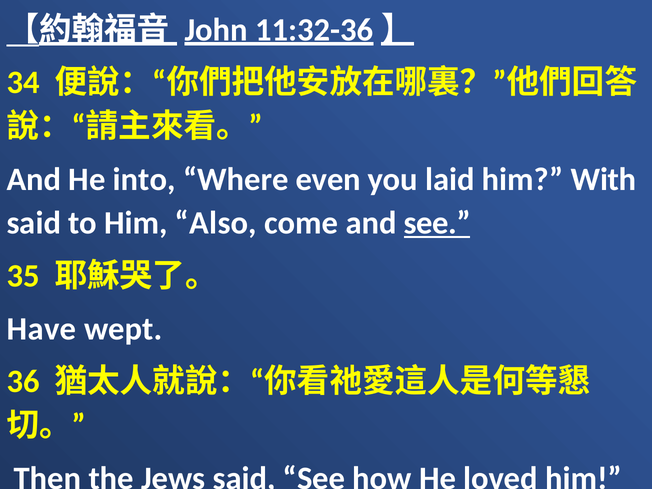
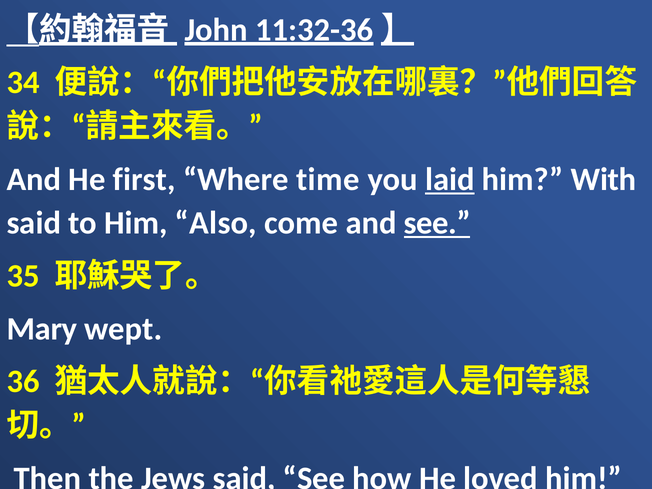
into: into -> first
even: even -> time
laid underline: none -> present
Have: Have -> Mary
